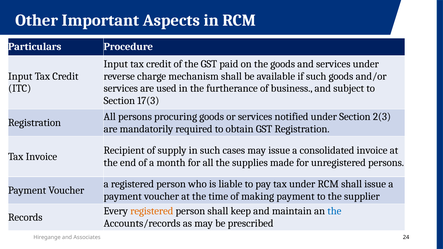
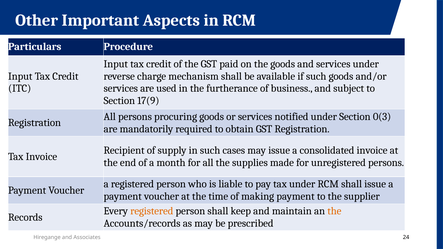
17(3: 17(3 -> 17(9
2(3: 2(3 -> 0(3
the at (334, 211) colour: blue -> orange
